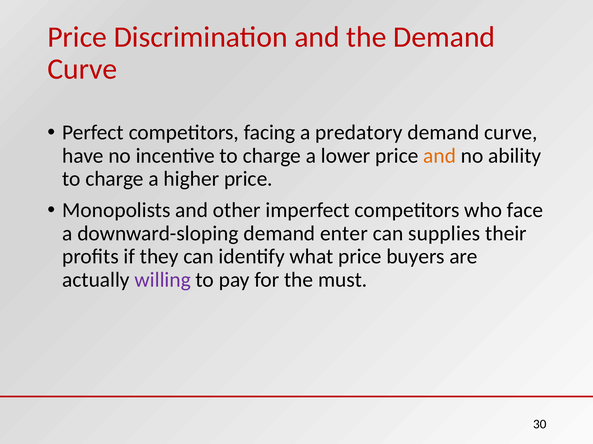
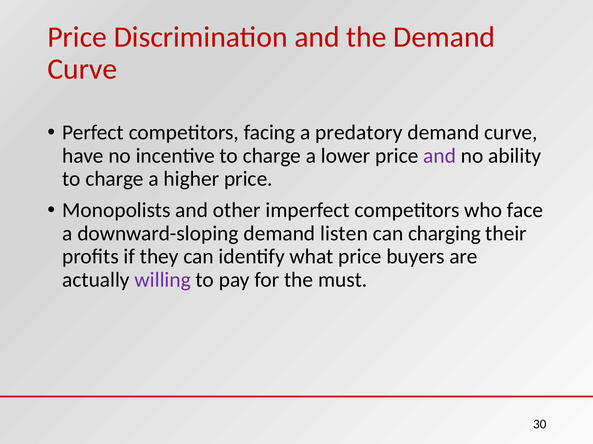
and at (440, 156) colour: orange -> purple
enter: enter -> listen
supplies: supplies -> charging
